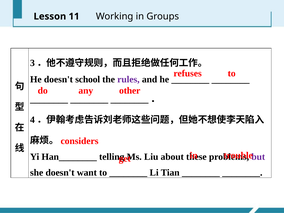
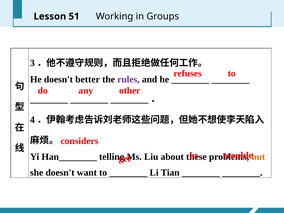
11: 11 -> 51
school: school -> better
but colour: purple -> orange
